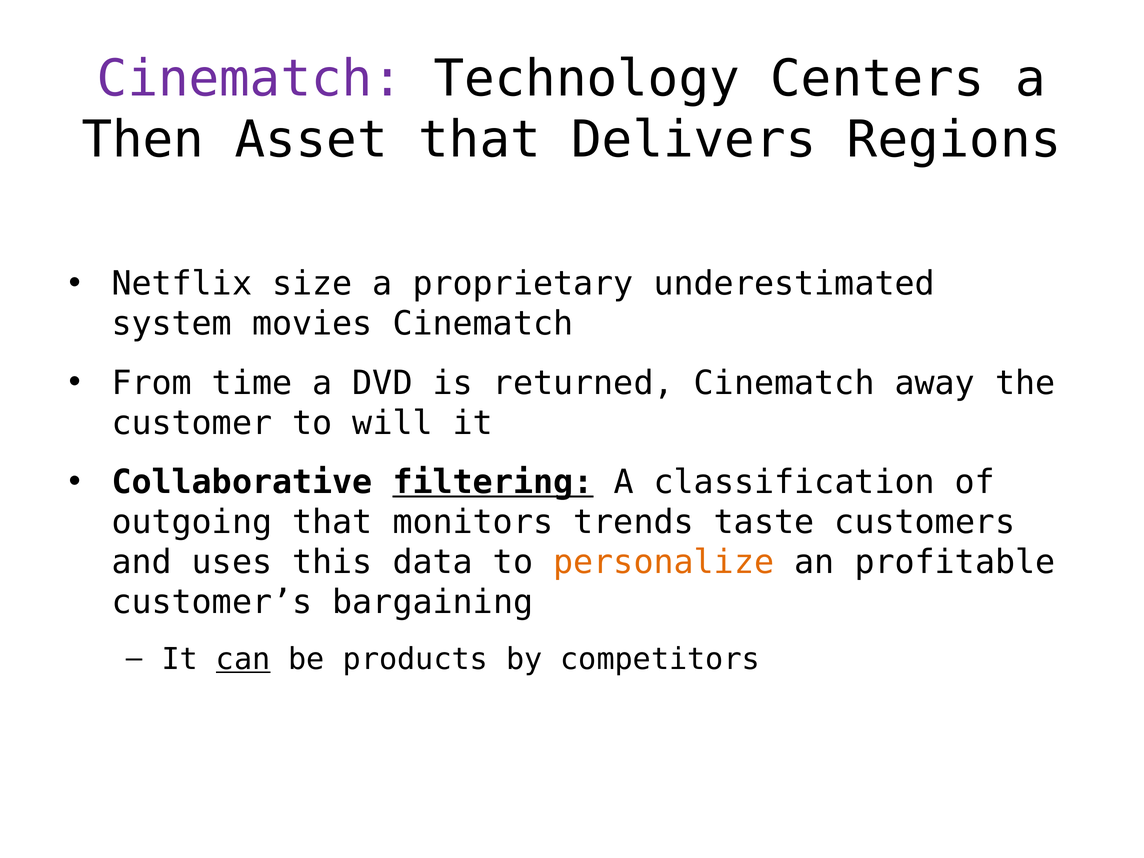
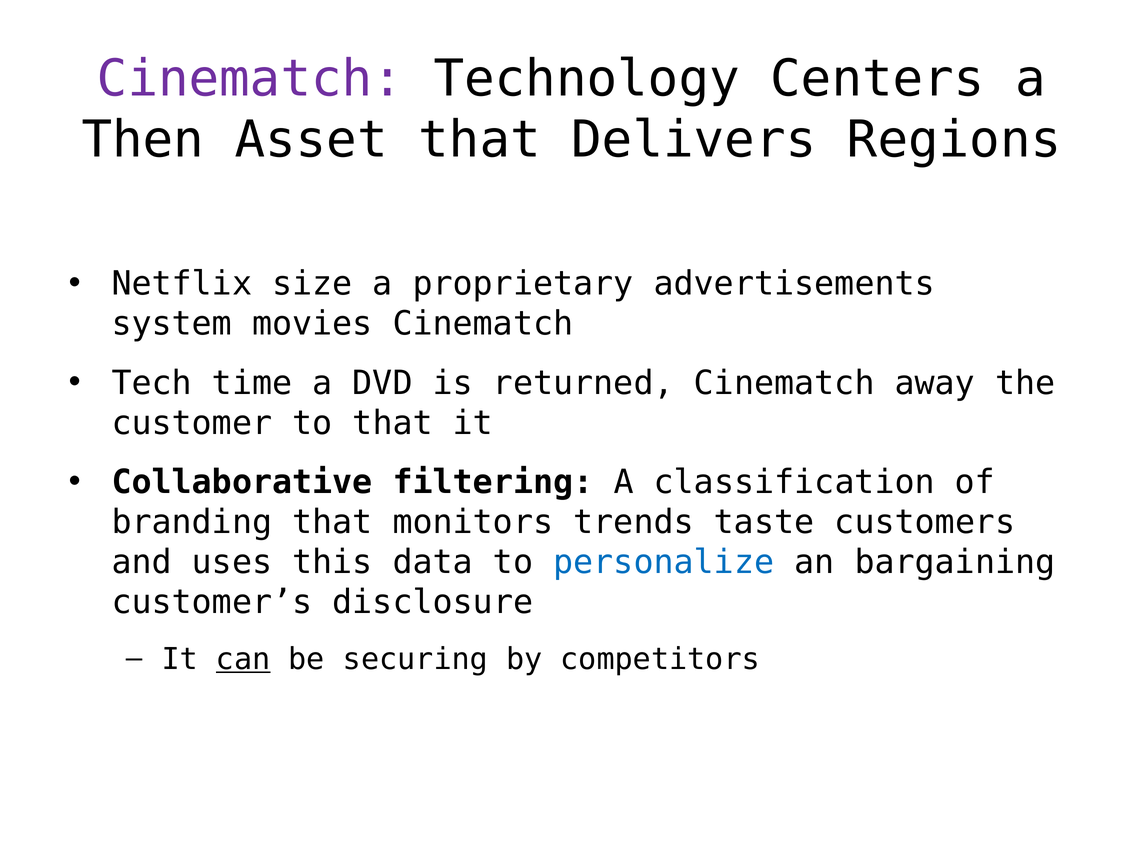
underestimated: underestimated -> advertisements
From: From -> Tech
to will: will -> that
filtering underline: present -> none
outgoing: outgoing -> branding
personalize colour: orange -> blue
profitable: profitable -> bargaining
bargaining: bargaining -> disclosure
products: products -> securing
